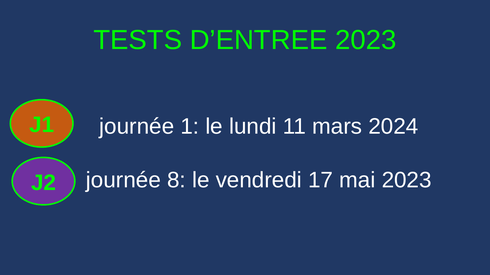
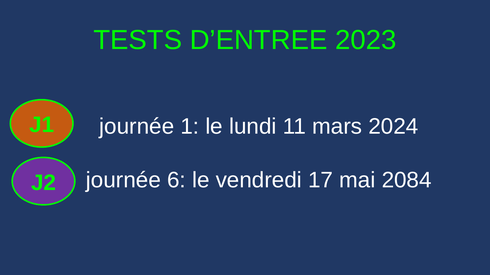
8: 8 -> 6
mai 2023: 2023 -> 2084
